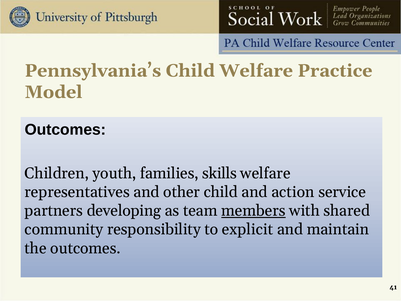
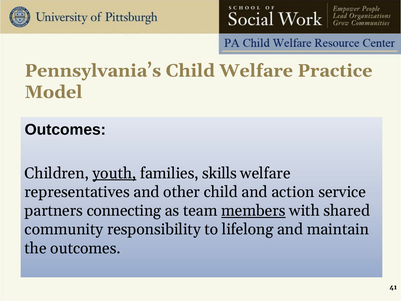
youth underline: none -> present
developing: developing -> connecting
explicit: explicit -> lifelong
